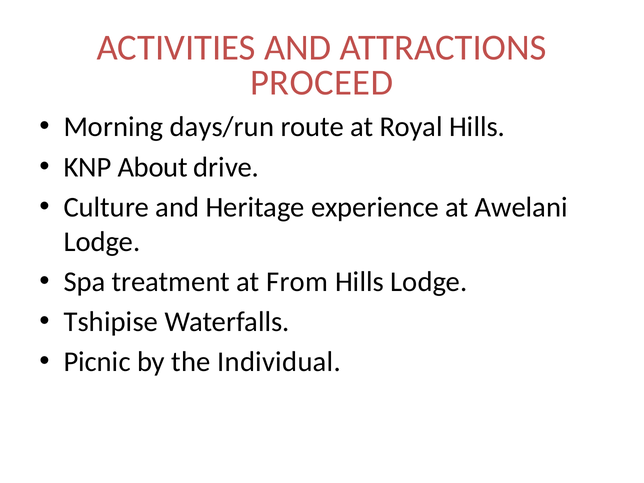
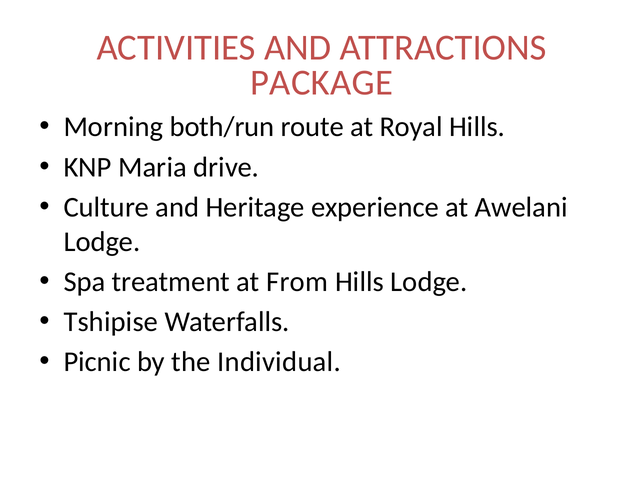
PROCEED: PROCEED -> PACKAGE
days/run: days/run -> both/run
About: About -> Maria
